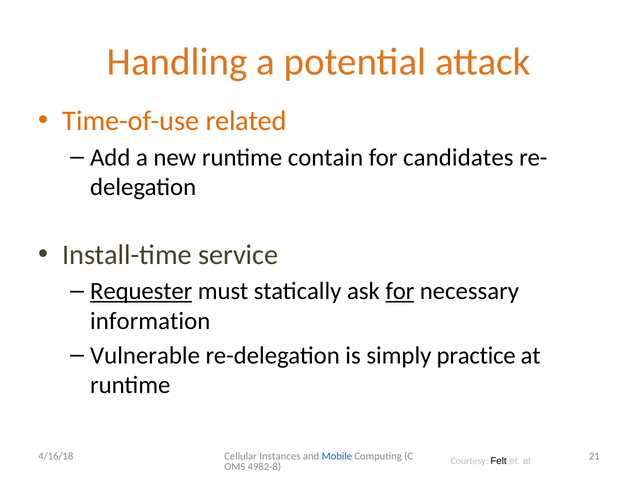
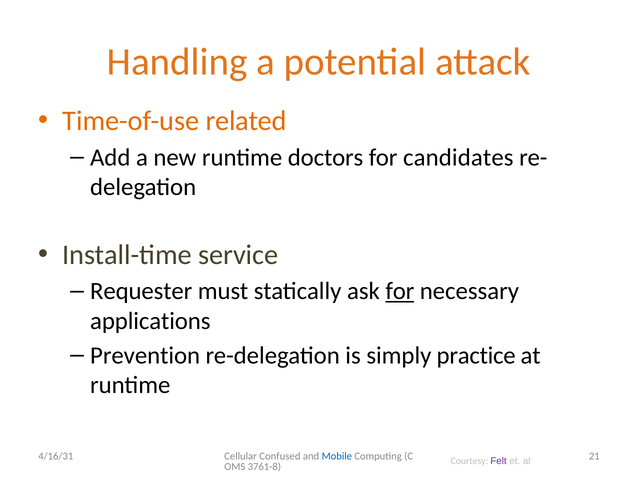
contain: contain -> doctors
Requester underline: present -> none
information: information -> applications
Vulnerable: Vulnerable -> Prevention
Instances: Instances -> Confused
4/16/18: 4/16/18 -> 4/16/31
Felt colour: black -> purple
4982-8: 4982-8 -> 3761-8
